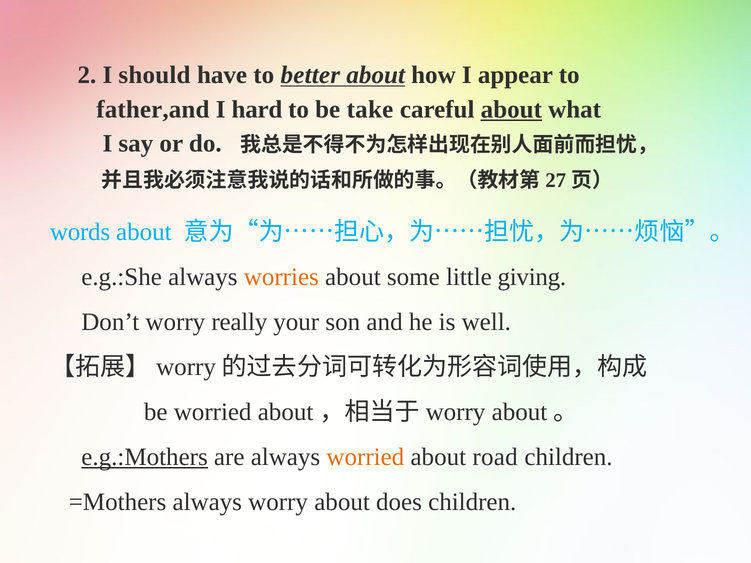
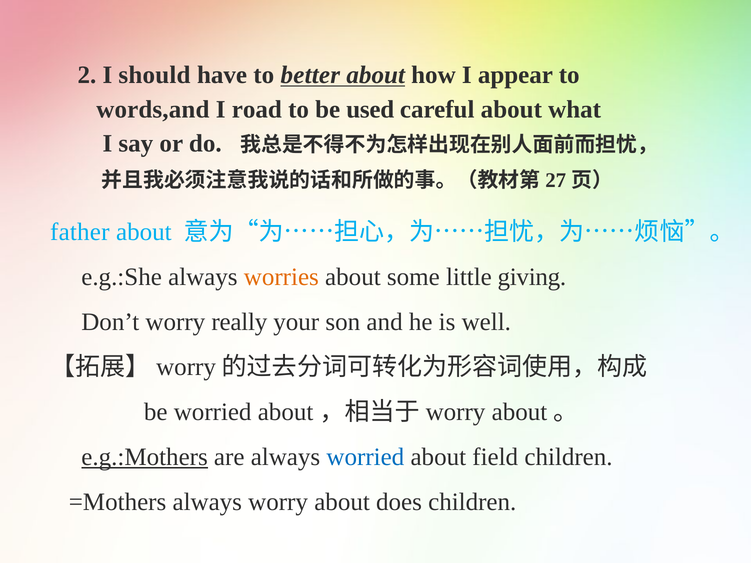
father,and: father,and -> words,and
hard: hard -> road
take: take -> used
about at (511, 109) underline: present -> none
words: words -> father
worried at (365, 457) colour: orange -> blue
road: road -> field
